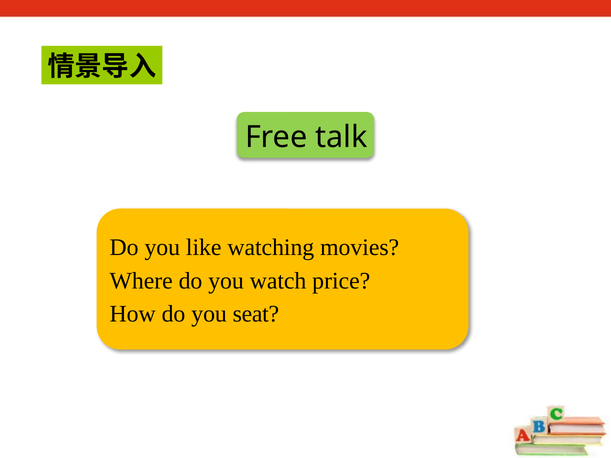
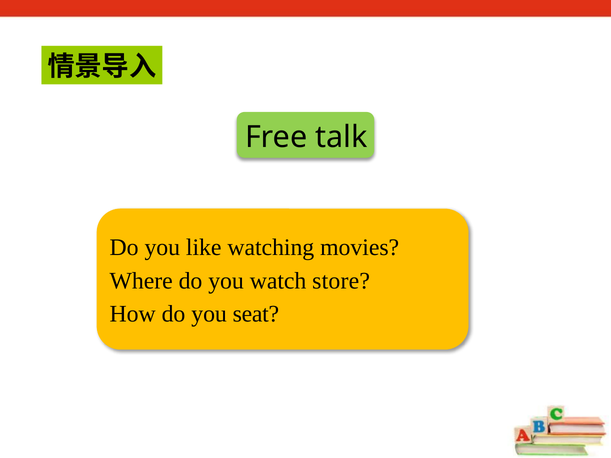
price: price -> store
